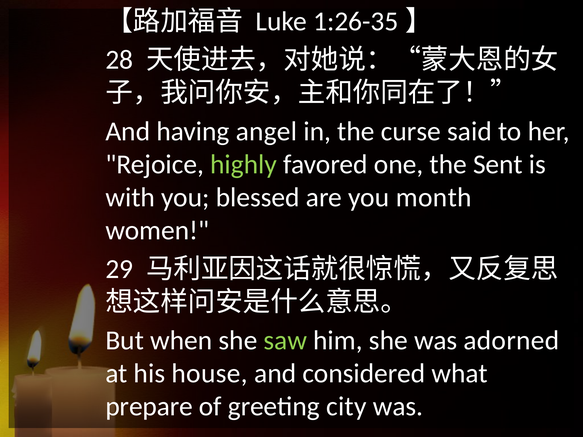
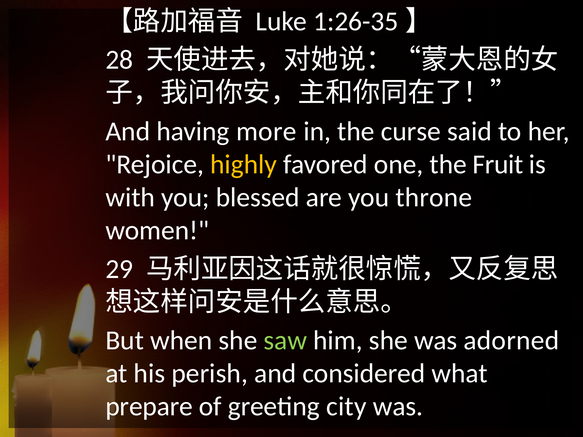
angel: angel -> more
highly colour: light green -> yellow
Sent: Sent -> Fruit
month: month -> throne
house: house -> perish
